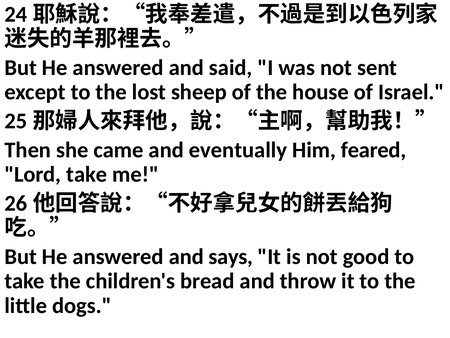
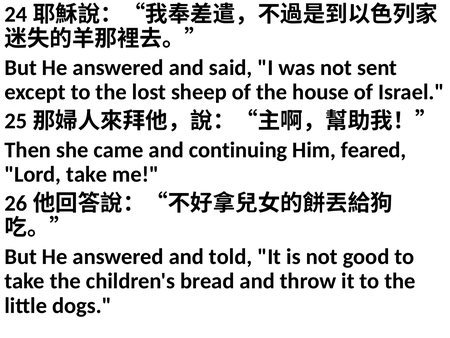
eventually: eventually -> continuing
says: says -> told
